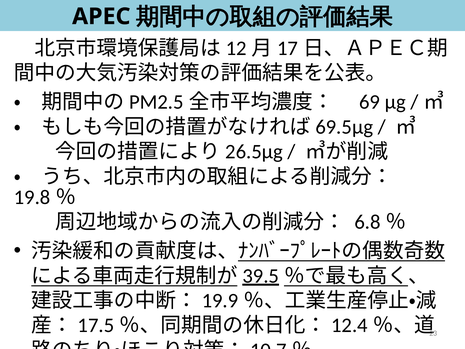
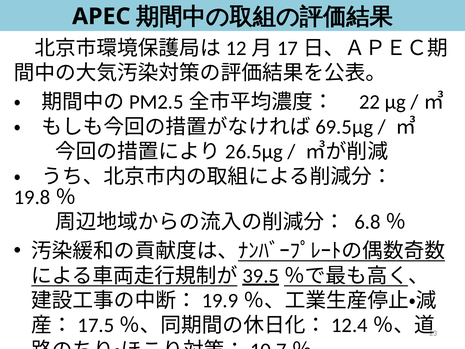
69: 69 -> 22
